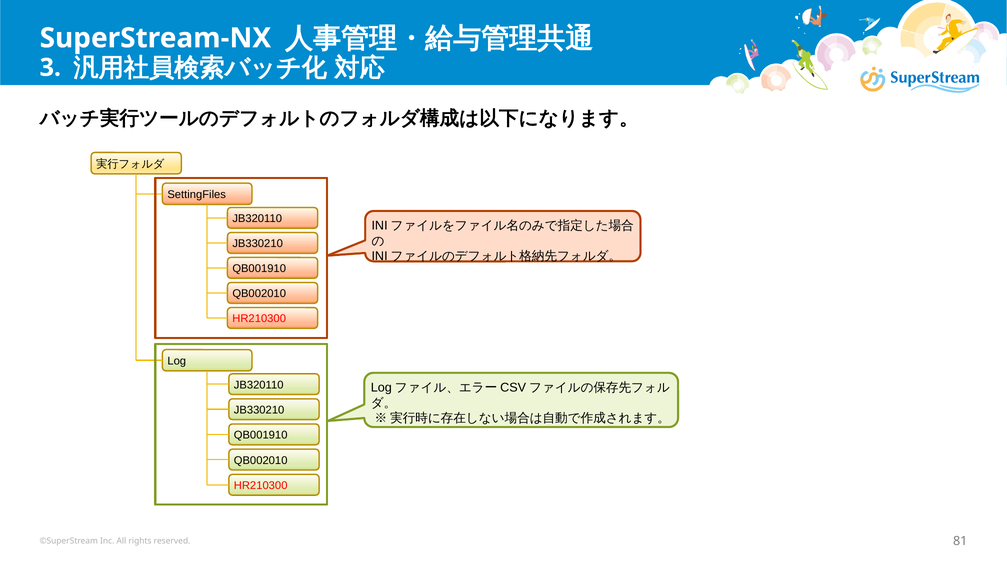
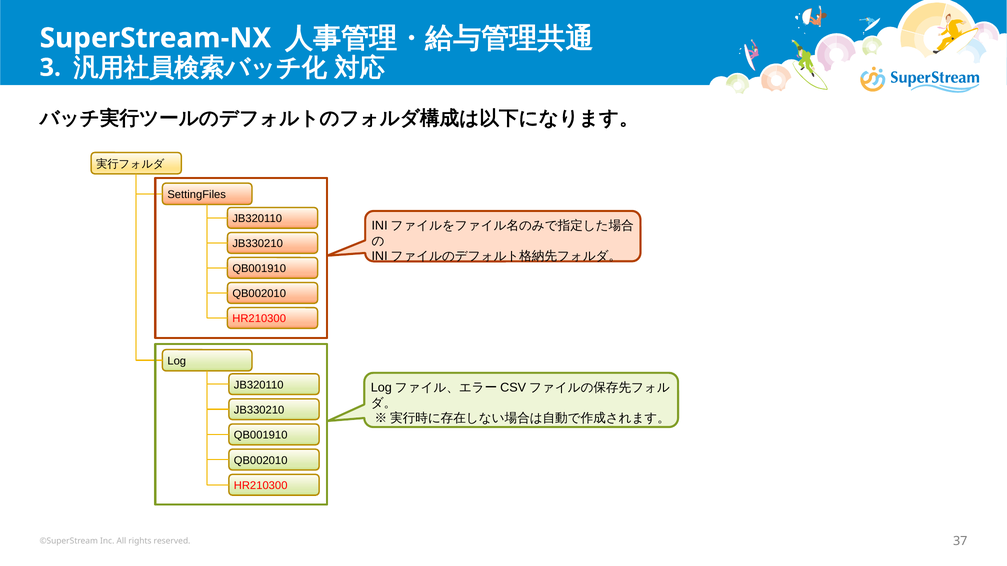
81: 81 -> 37
